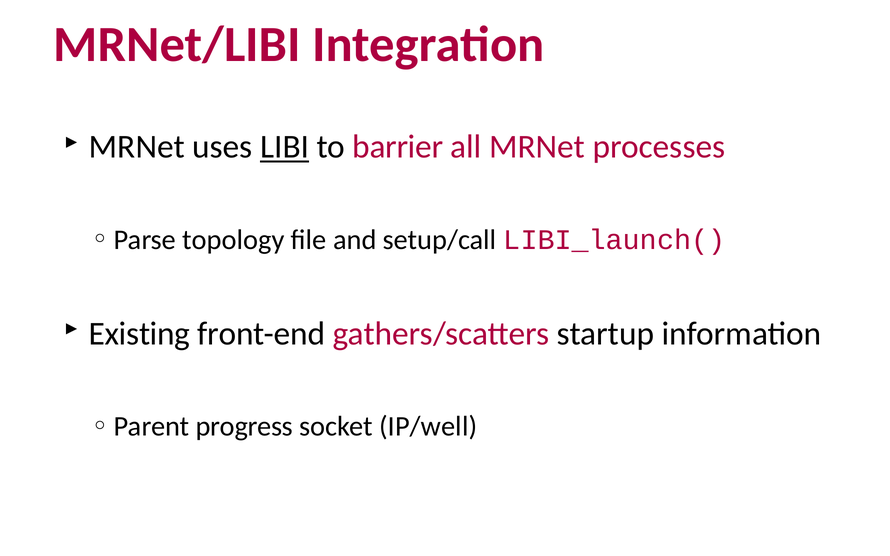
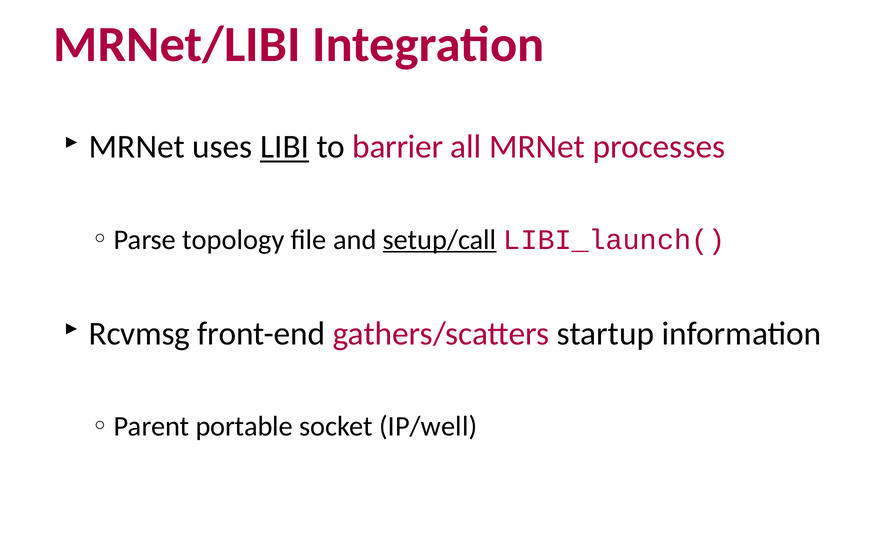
setup/call underline: none -> present
Existing: Existing -> Rcvmsg
progress: progress -> portable
